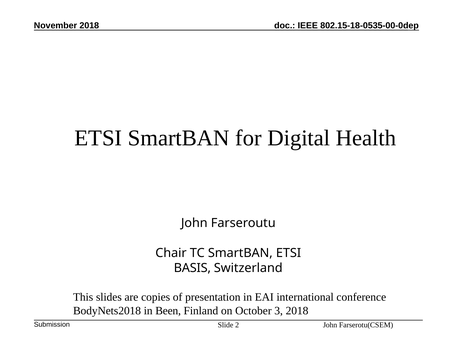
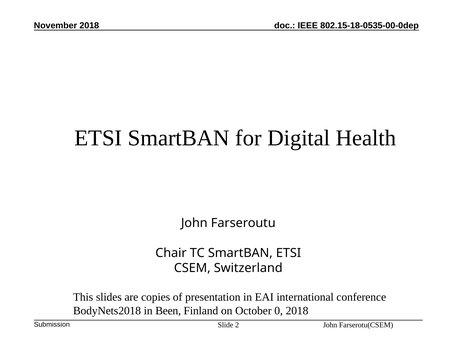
BASIS: BASIS -> CSEM
3: 3 -> 0
